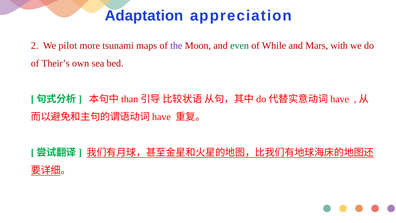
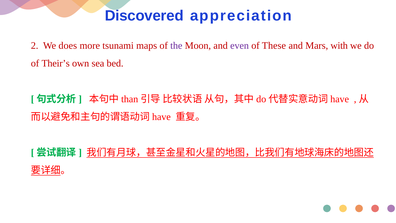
Adaptation: Adaptation -> Discovered
pilot: pilot -> does
even colour: green -> purple
While: While -> These
